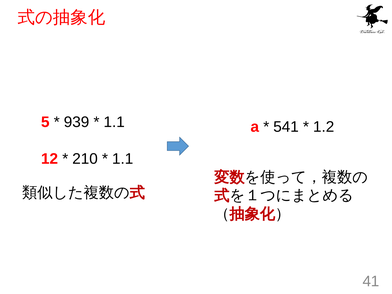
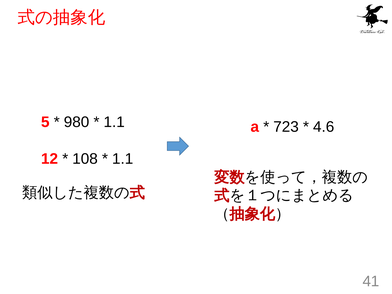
939: 939 -> 980
541: 541 -> 723
1.2: 1.2 -> 4.6
210: 210 -> 108
